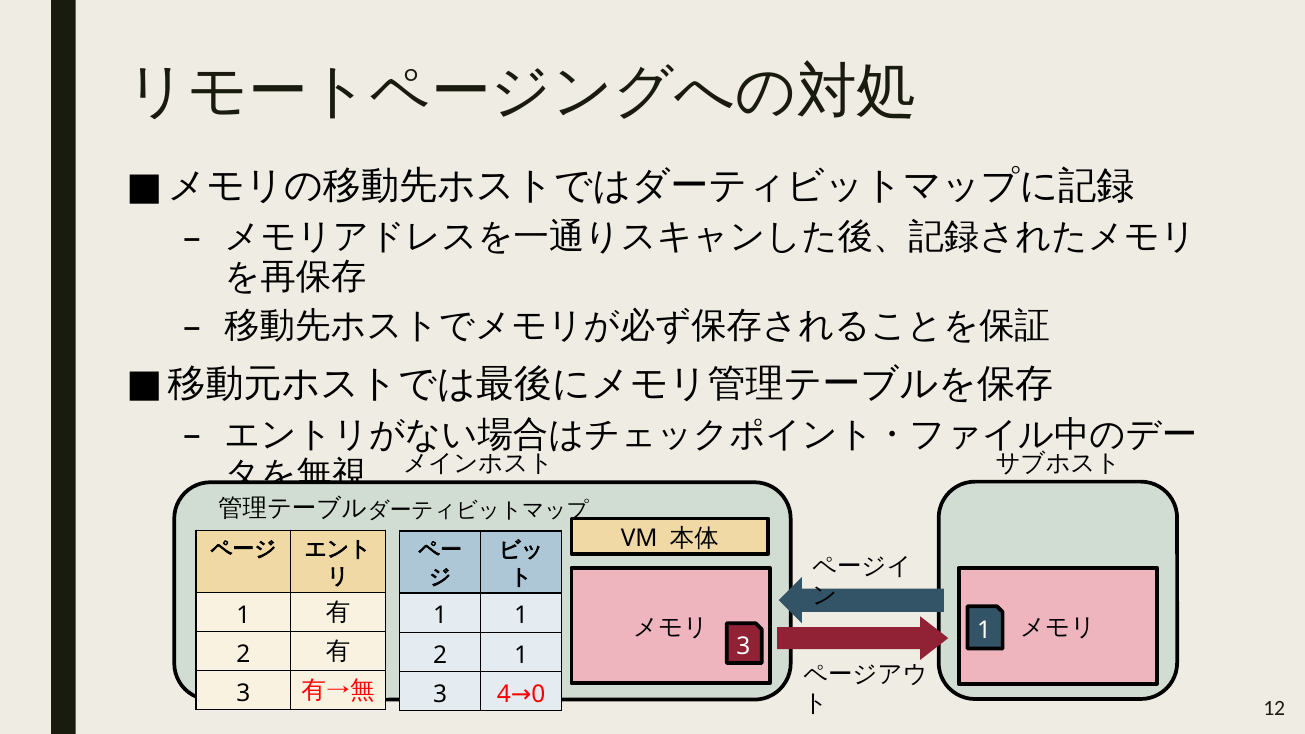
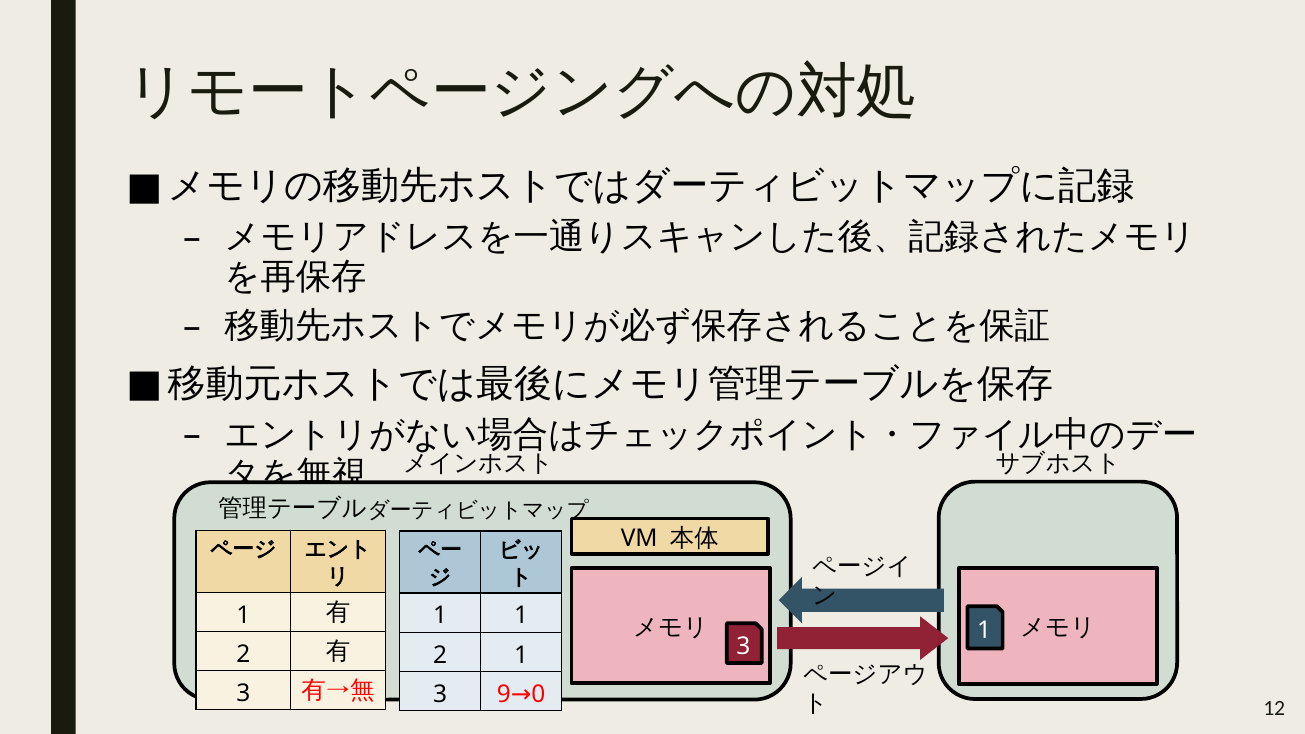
4: 4 -> 9
